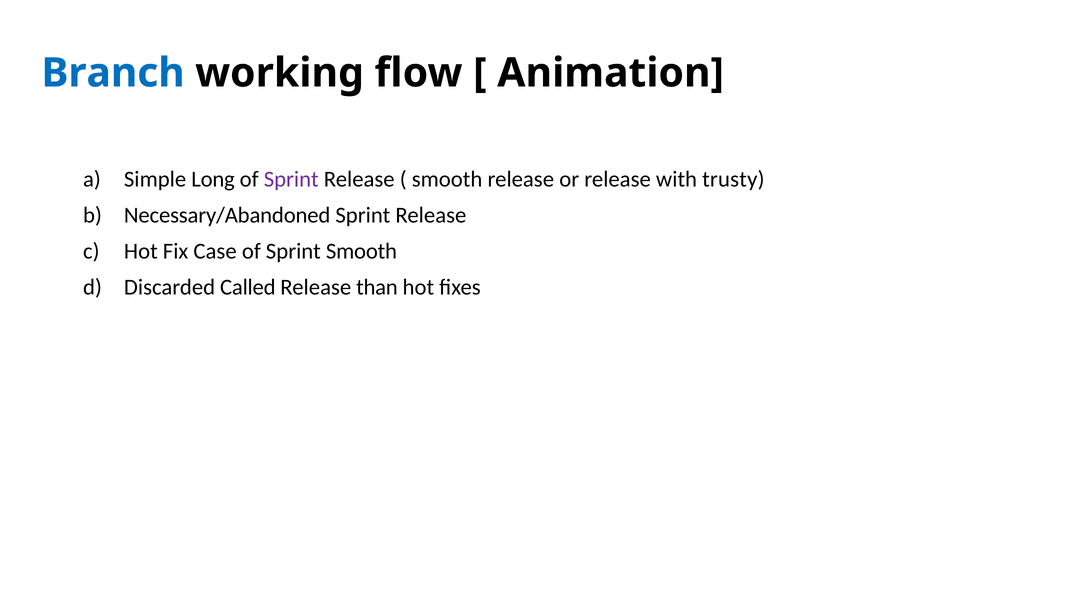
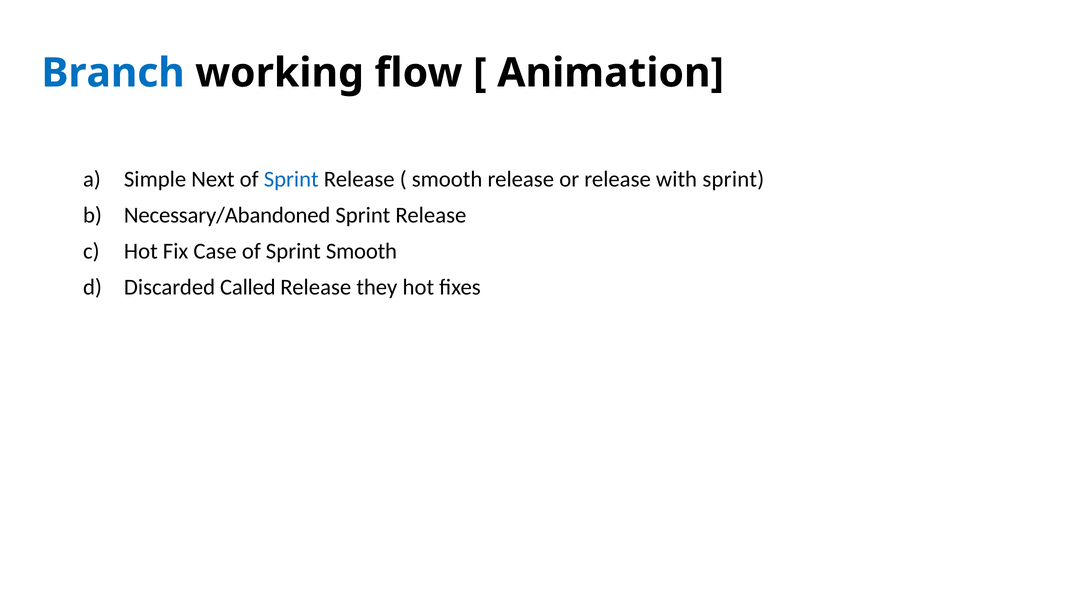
Long: Long -> Next
Sprint at (291, 179) colour: purple -> blue
with trusty: trusty -> sprint
than: than -> they
